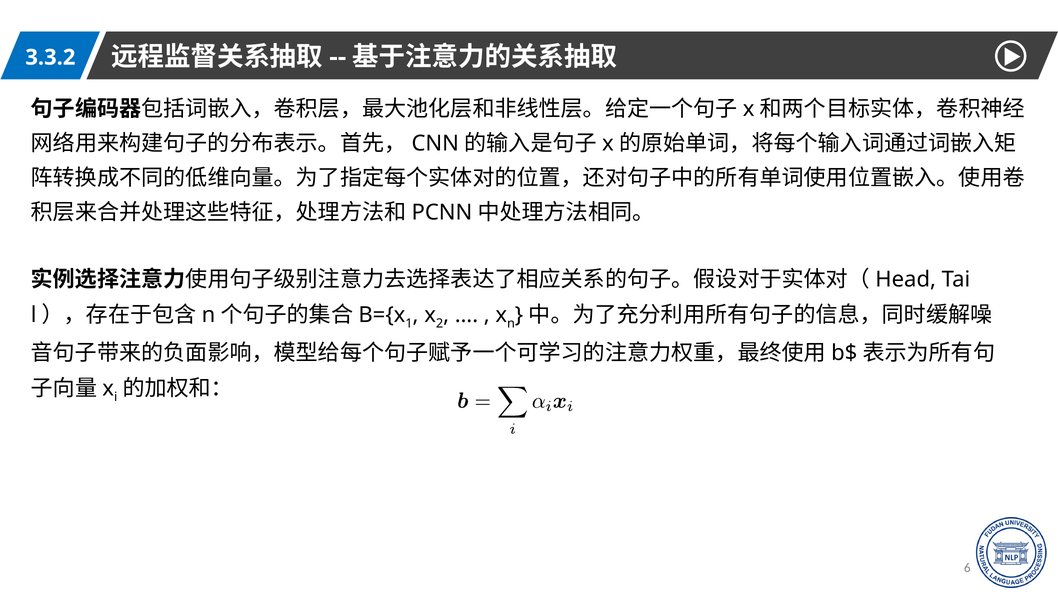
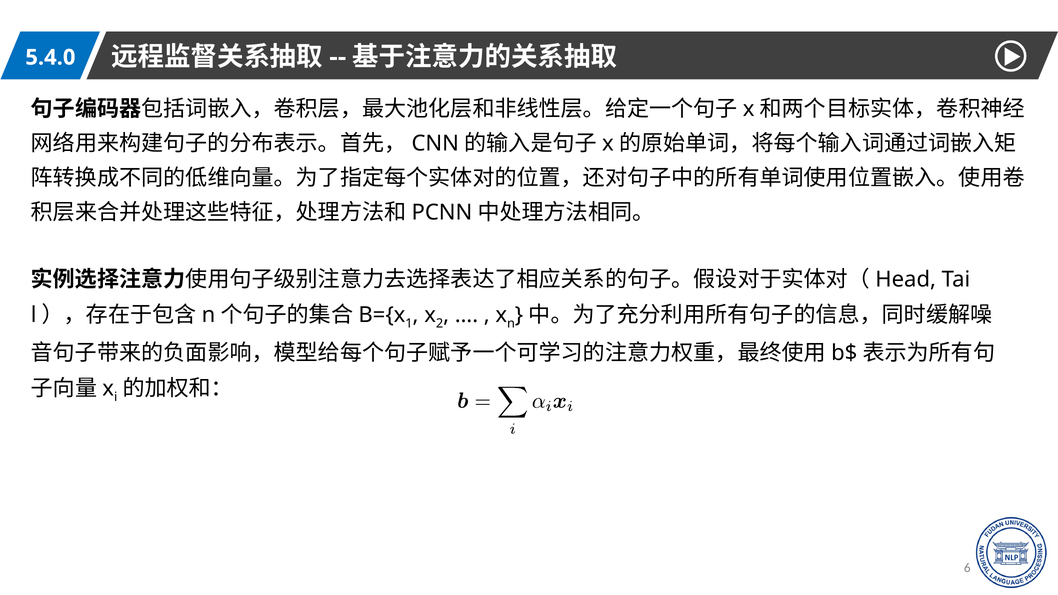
3.3.2: 3.3.2 -> 5.4.0
